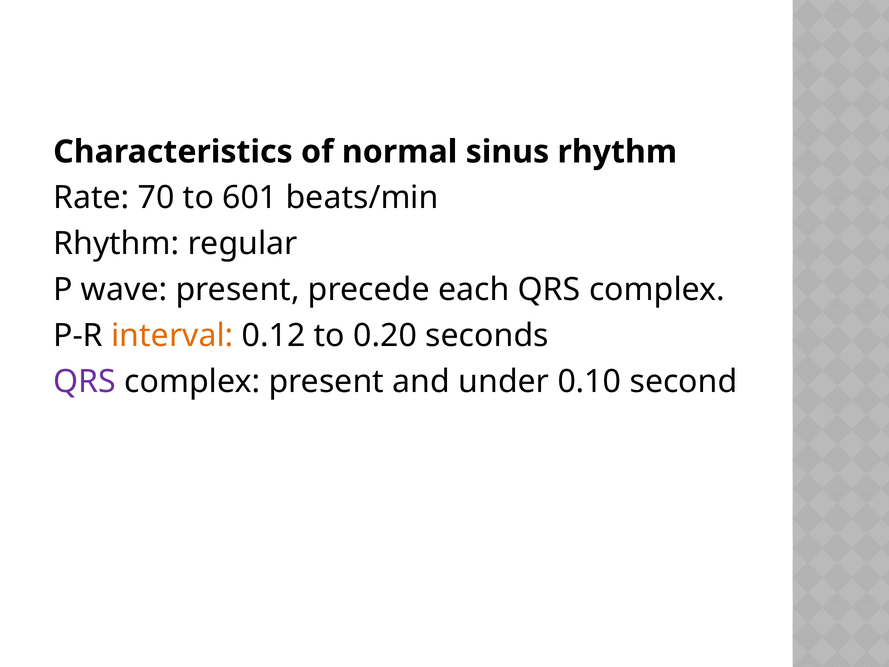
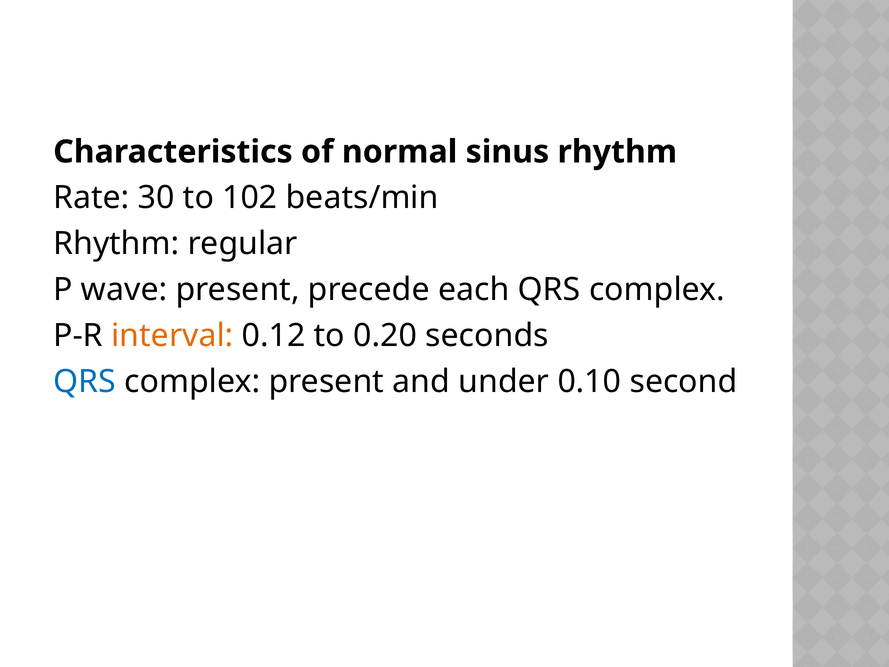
70: 70 -> 30
601: 601 -> 102
QRS at (85, 381) colour: purple -> blue
